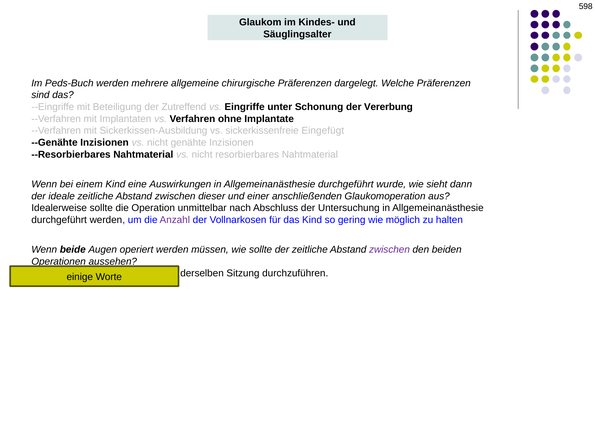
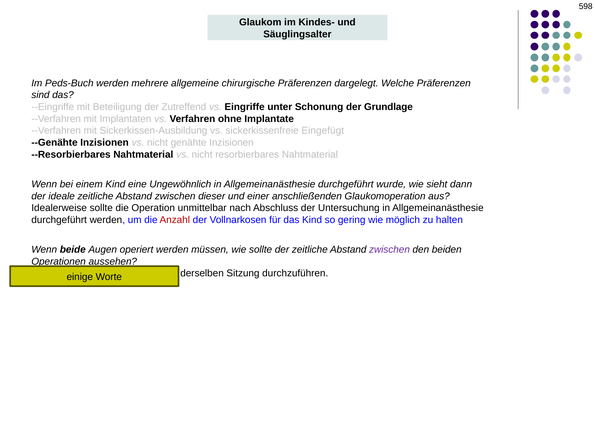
Vererbung: Vererbung -> Grundlage
Auswirkungen: Auswirkungen -> Ungewöhnlich
Anzahl colour: purple -> red
